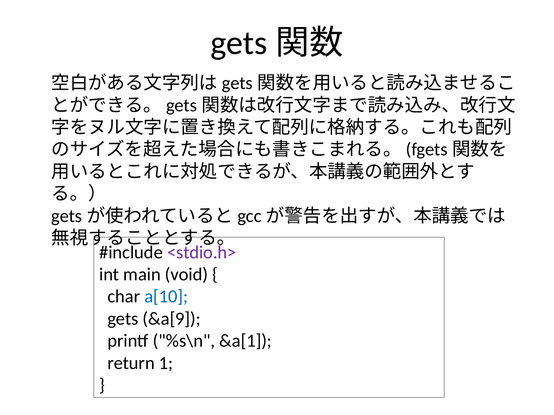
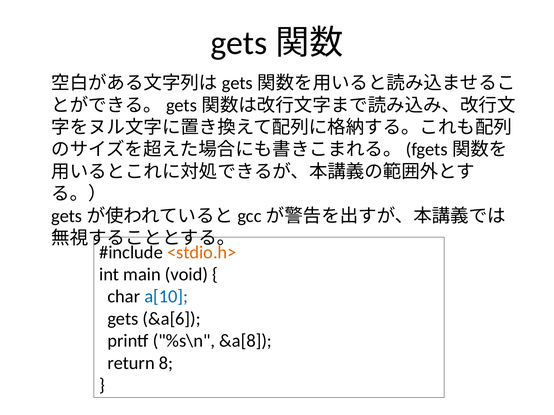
<stdio.h> colour: purple -> orange
&a[9: &a[9 -> &a[6
&a[1: &a[1 -> &a[8
1: 1 -> 8
